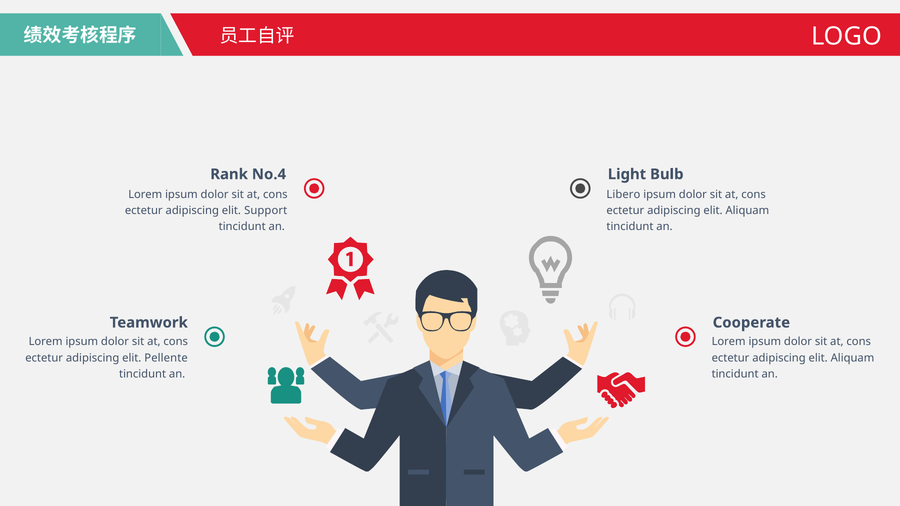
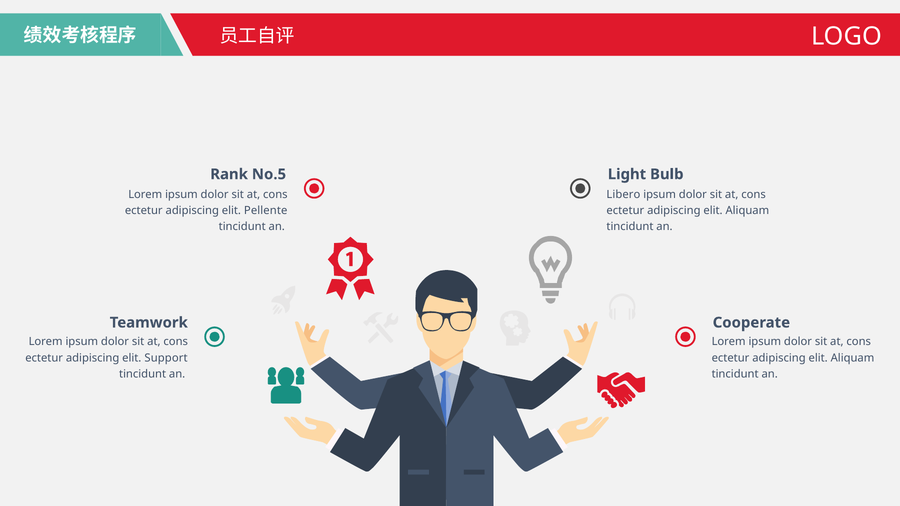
No.4: No.4 -> No.5
Support: Support -> Pellente
Pellente: Pellente -> Support
